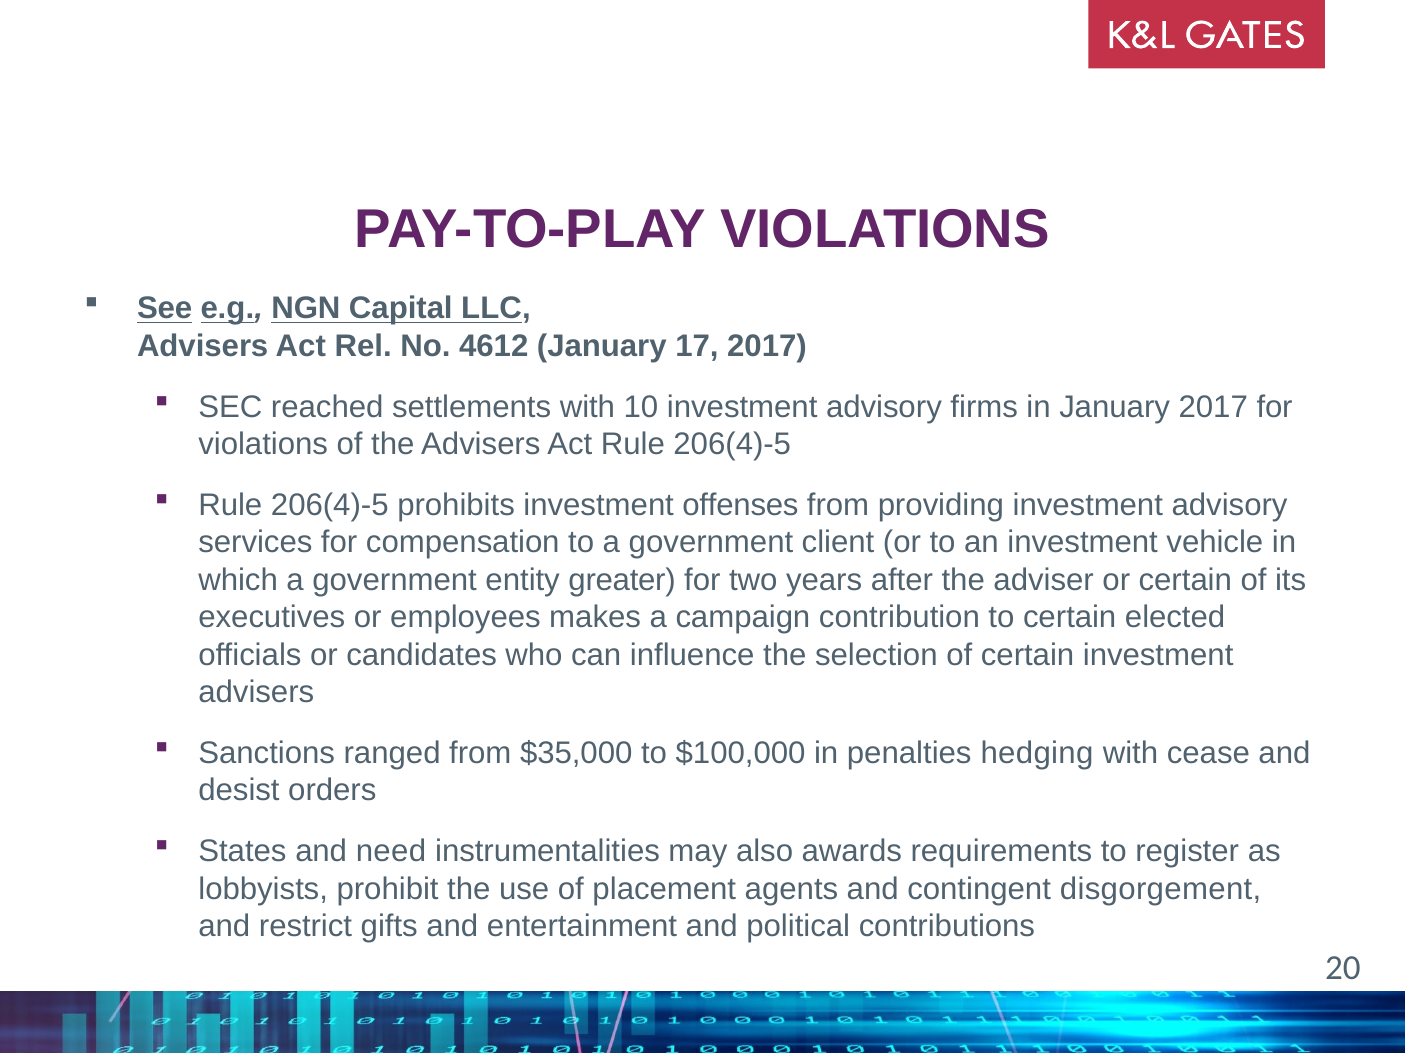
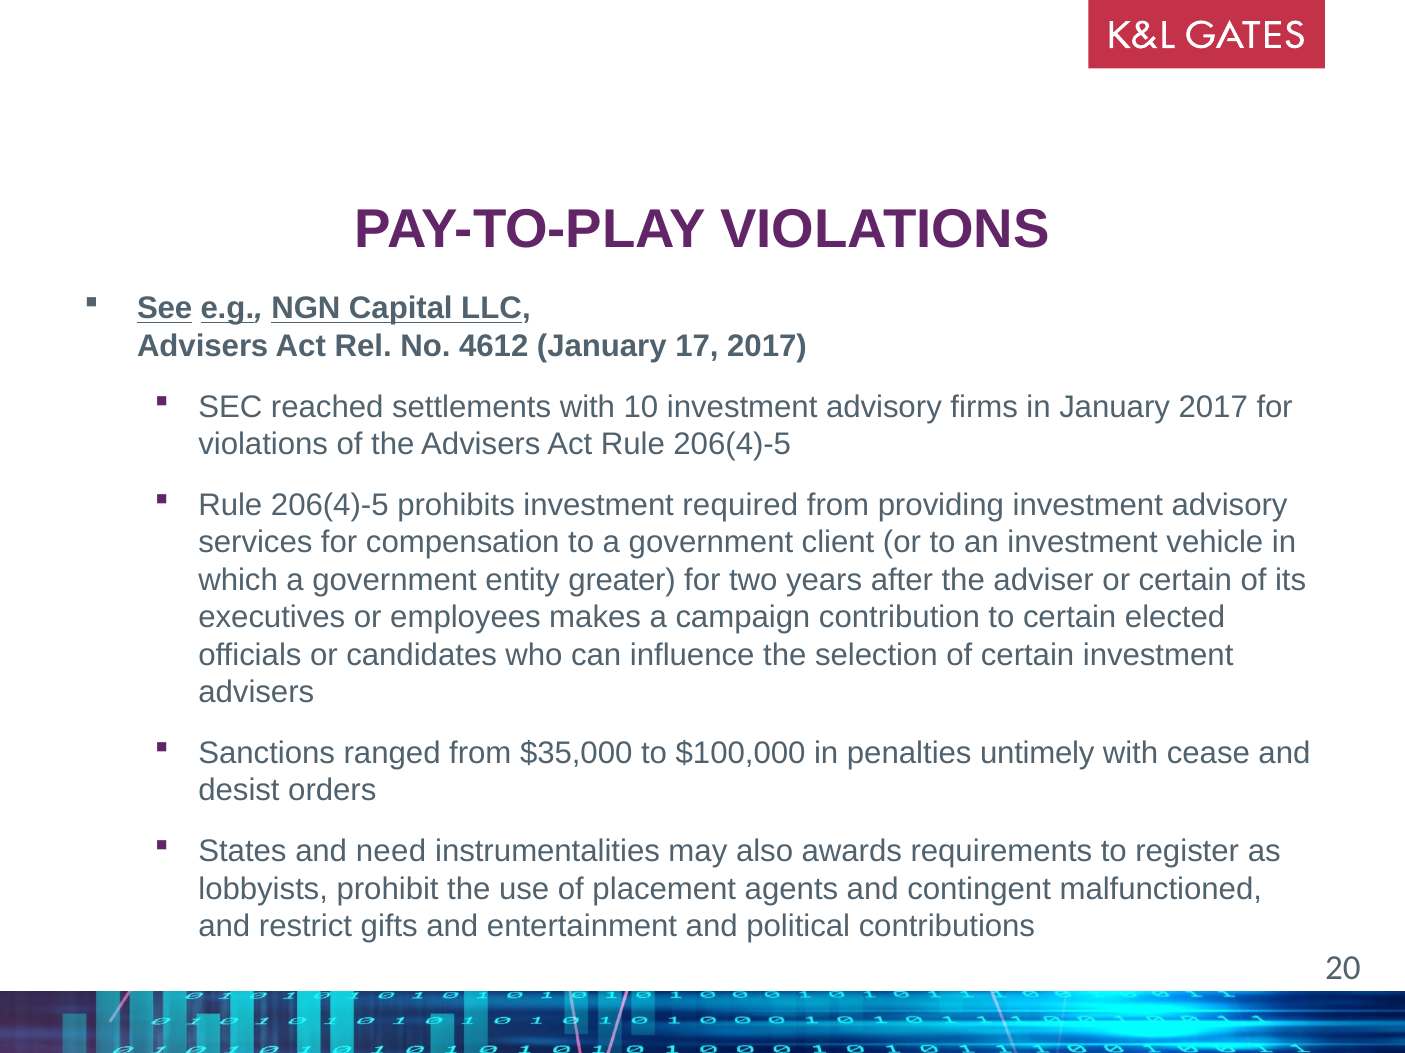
offenses: offenses -> required
hedging: hedging -> untimely
disgorgement: disgorgement -> malfunctioned
